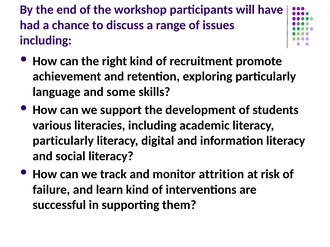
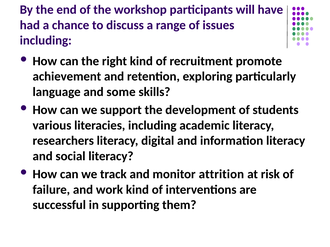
particularly at (63, 141): particularly -> researchers
learn: learn -> work
